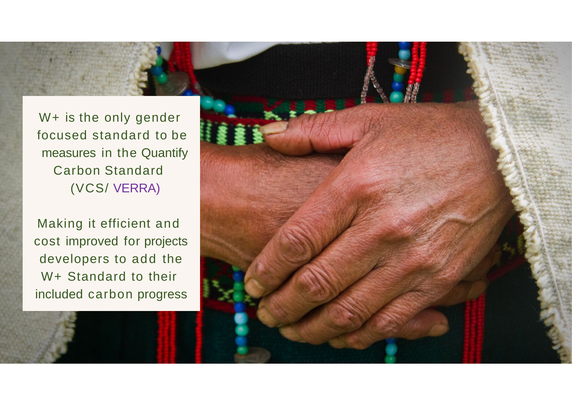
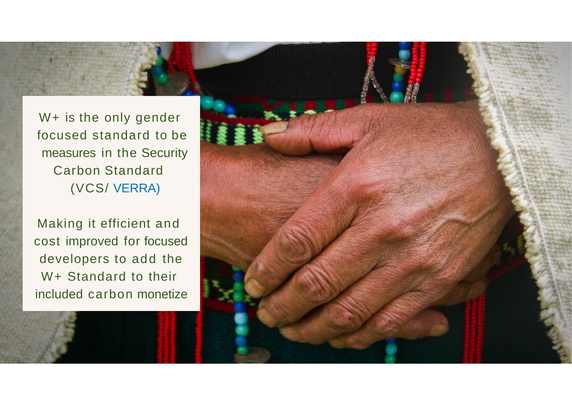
Quantify: Quantify -> Security
VERRA colour: purple -> blue
for projects: projects -> focused
progress: progress -> monetize
